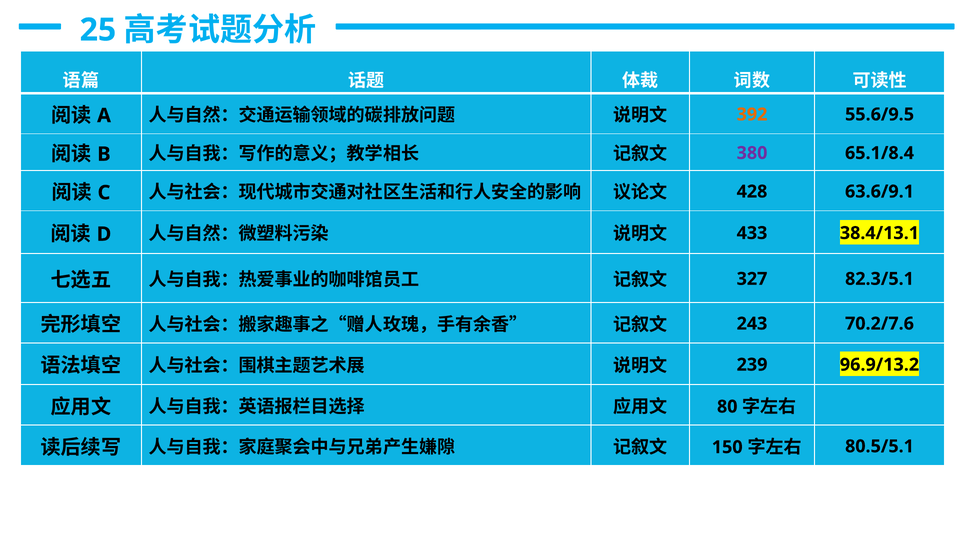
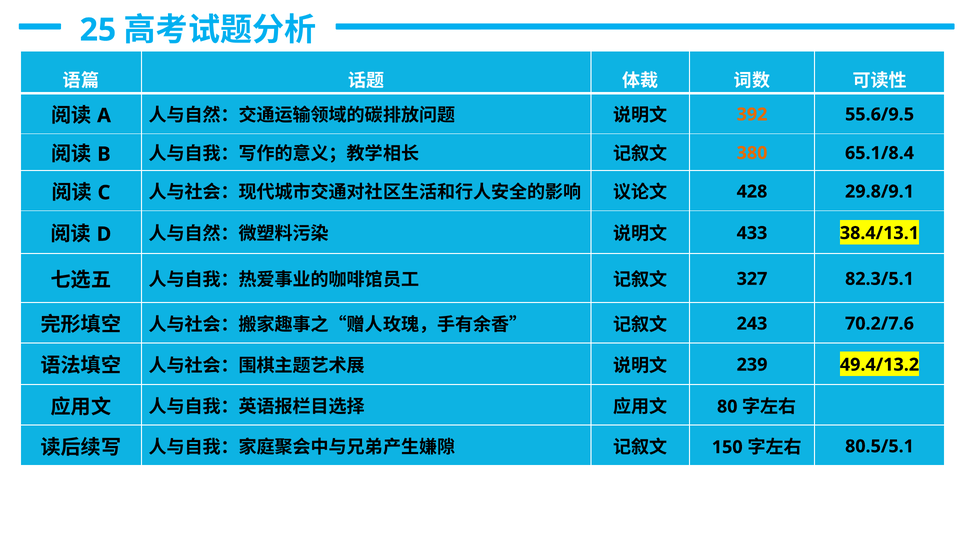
380 colour: purple -> orange
63.6/9.1: 63.6/9.1 -> 29.8/9.1
96.9/13.2: 96.9/13.2 -> 49.4/13.2
